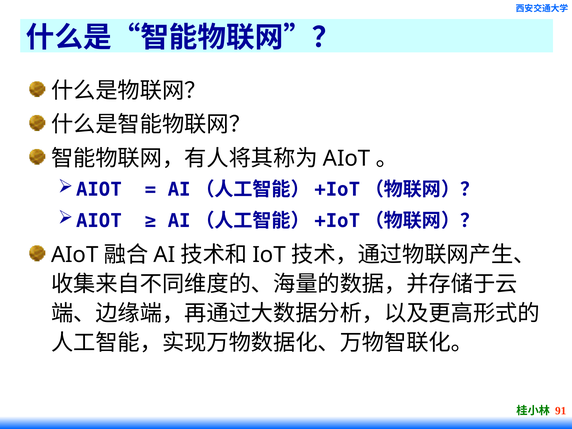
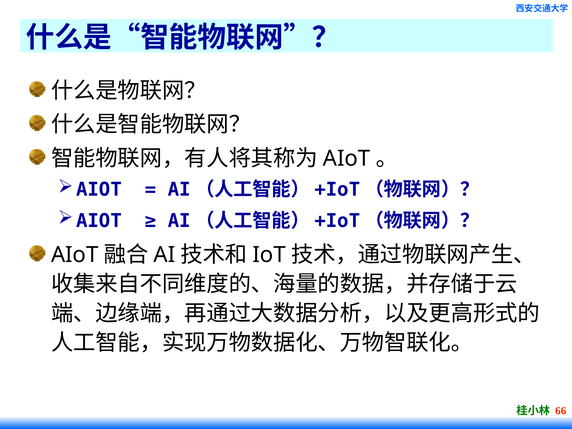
91: 91 -> 66
